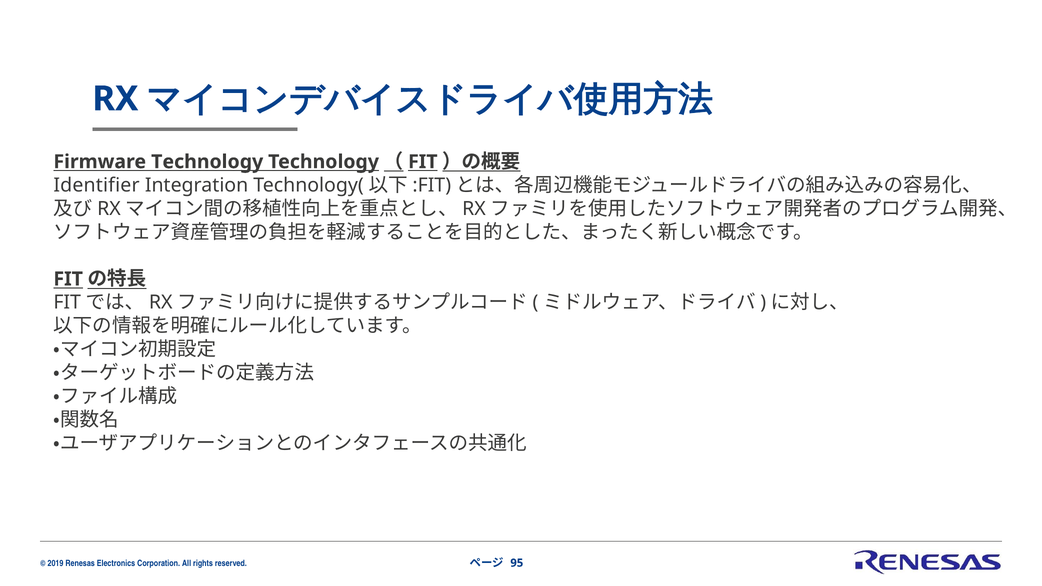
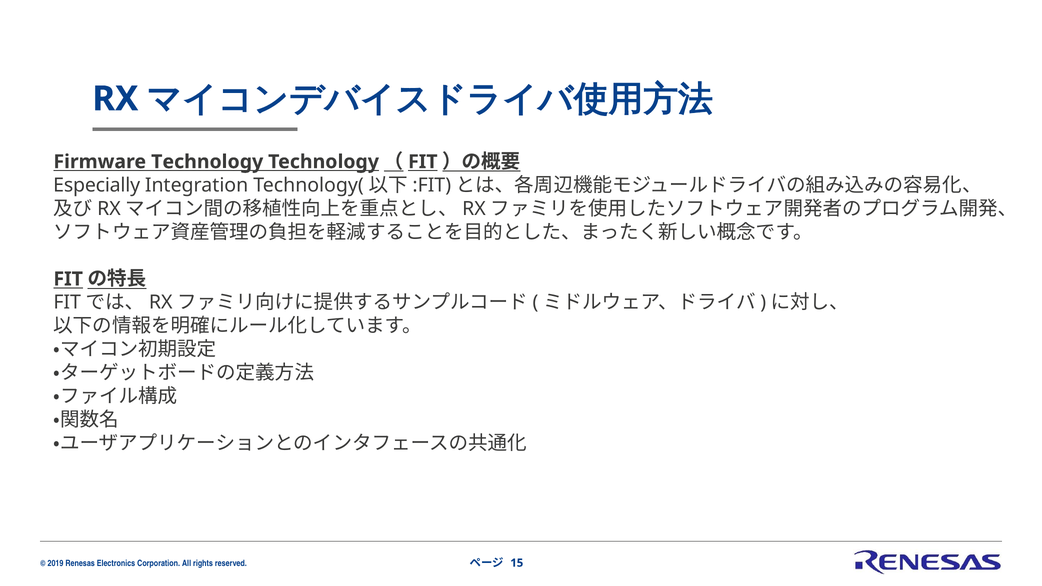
Identifier: Identifier -> Especially
95: 95 -> 15
